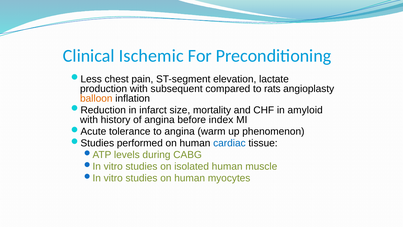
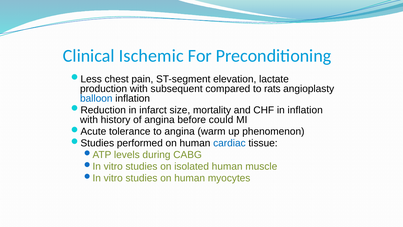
balloon colour: orange -> blue
in amyloid: amyloid -> inflation
index: index -> could
